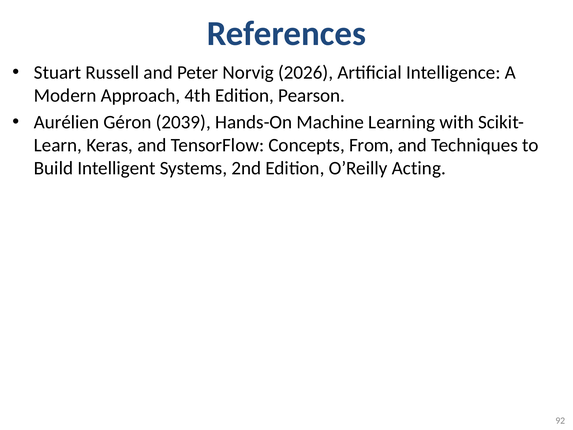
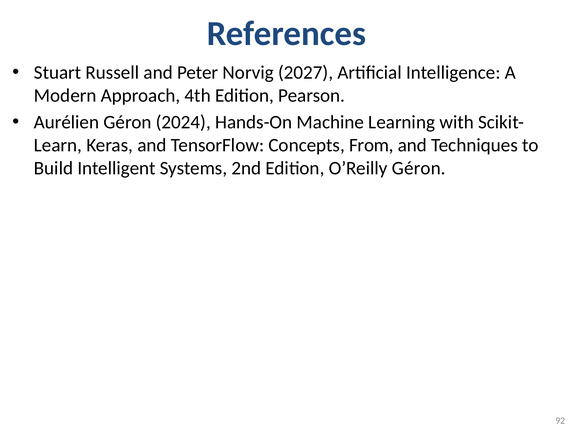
2026: 2026 -> 2027
2039: 2039 -> 2024
O’Reilly Acting: Acting -> Géron
